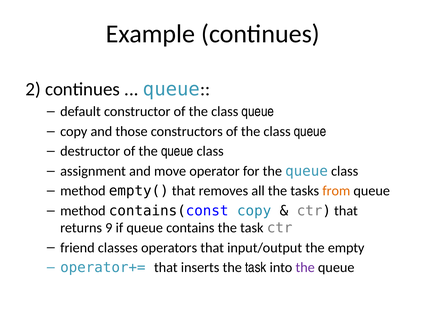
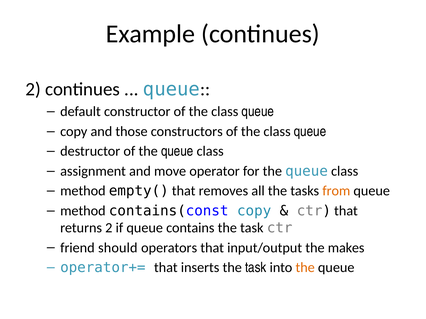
returns 9: 9 -> 2
classes: classes -> should
empty: empty -> makes
the at (305, 268) colour: purple -> orange
